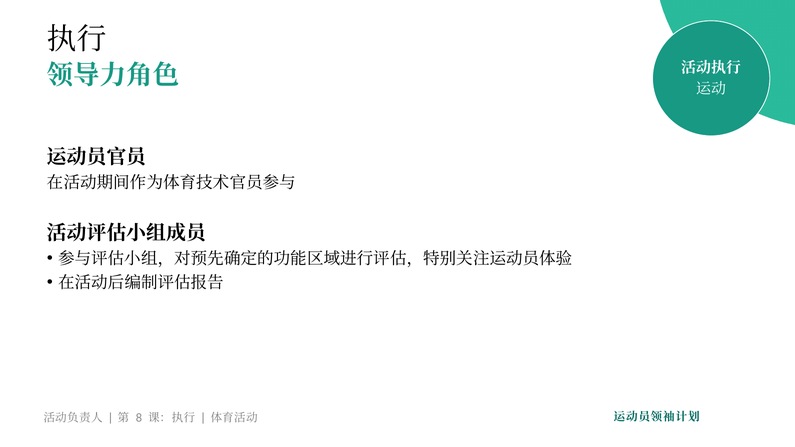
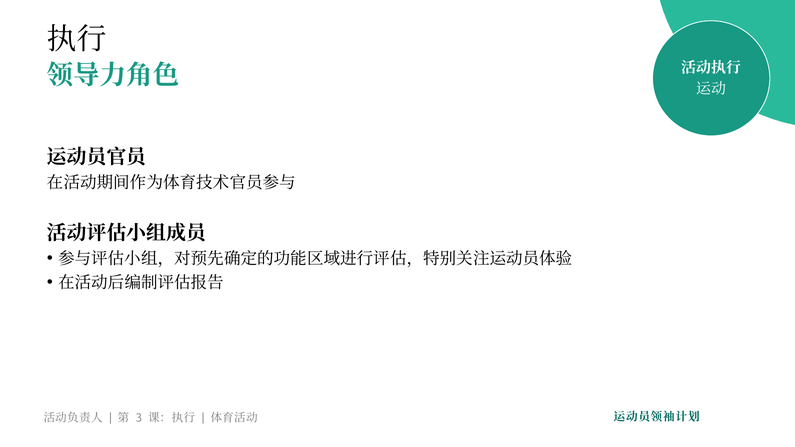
8: 8 -> 3
